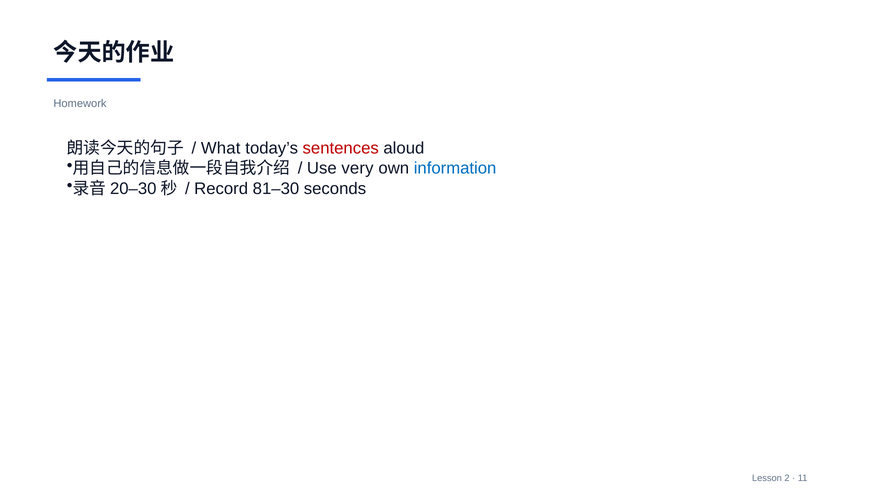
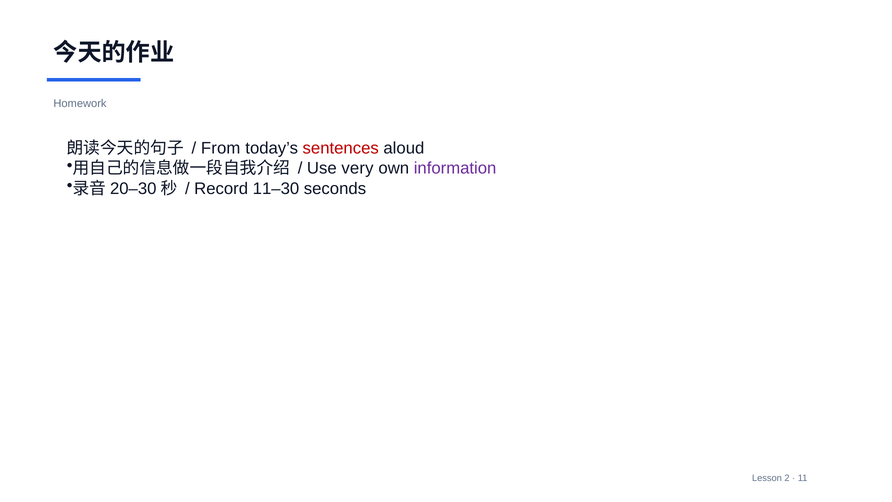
What: What -> From
information colour: blue -> purple
81–30: 81–30 -> 11–30
